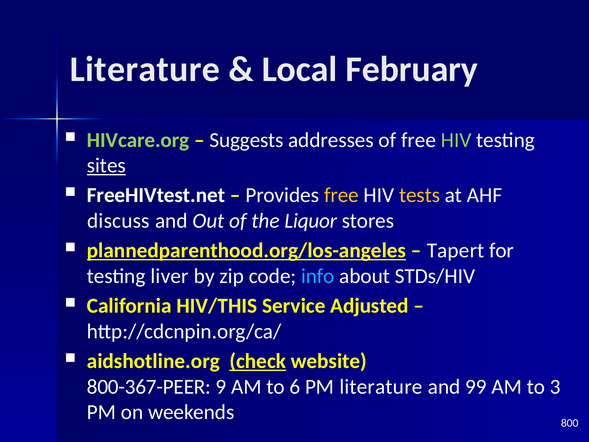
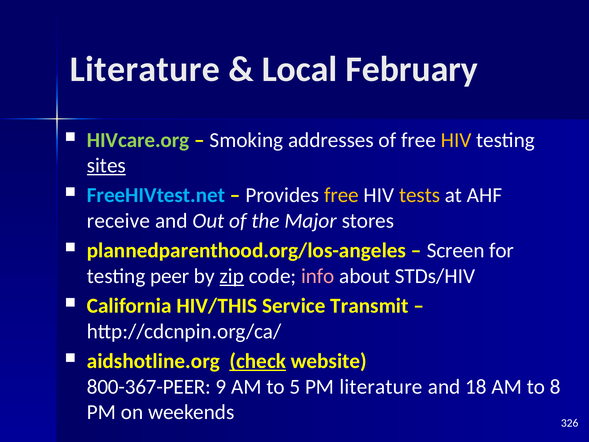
Suggests: Suggests -> Smoking
HIV at (456, 140) colour: light green -> yellow
FreeHIVtest.net colour: white -> light blue
discuss: discuss -> receive
Liquor: Liquor -> Major
plannedparenthood.org/los-angeles underline: present -> none
Tapert: Tapert -> Screen
liver: liver -> peer
zip underline: none -> present
info colour: light blue -> pink
Adjusted: Adjusted -> Transmit
6: 6 -> 5
99: 99 -> 18
3: 3 -> 8
800: 800 -> 326
